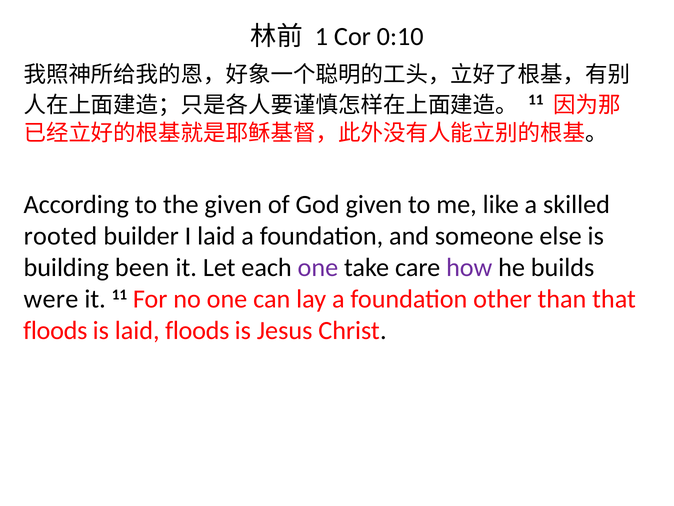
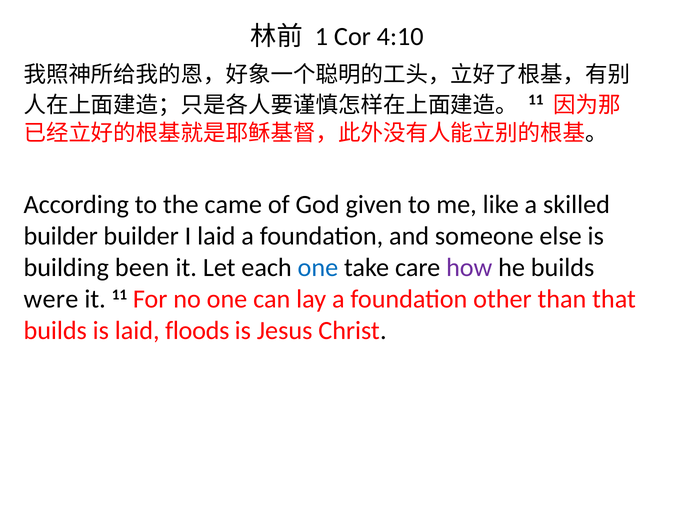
0:10: 0:10 -> 4:10
the given: given -> came
rooted at (60, 236): rooted -> builder
one at (318, 267) colour: purple -> blue
floods at (55, 330): floods -> builds
